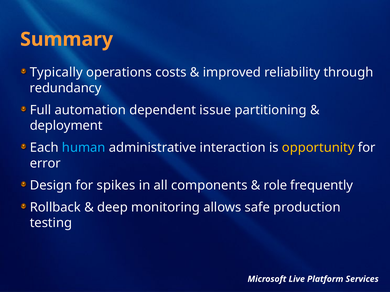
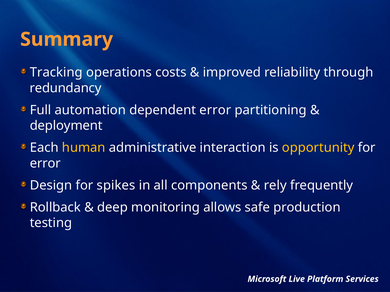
Typically: Typically -> Tracking
dependent issue: issue -> error
human colour: light blue -> yellow
role: role -> rely
